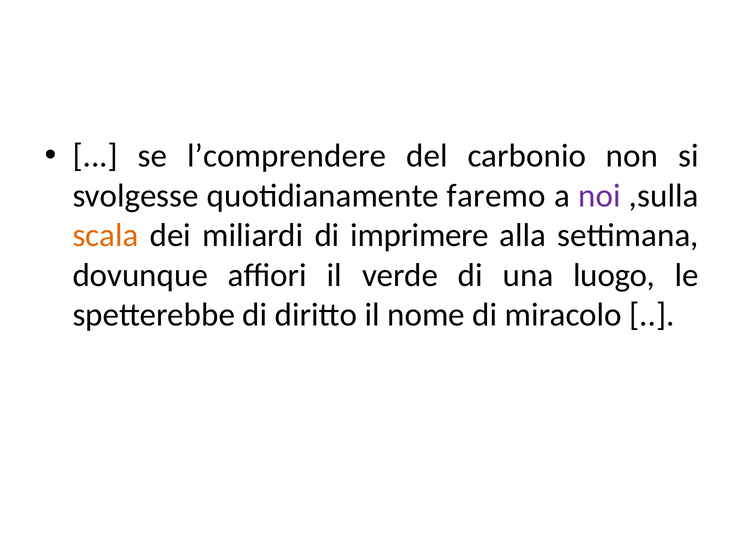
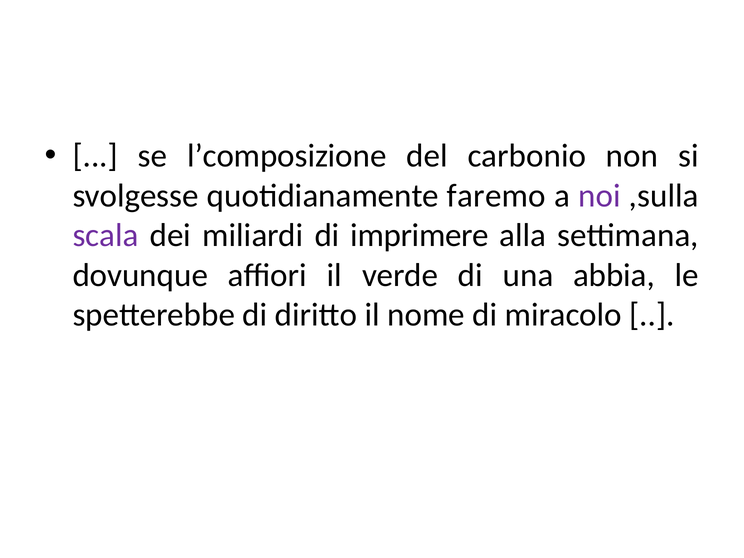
l’comprendere: l’comprendere -> l’composizione
scala colour: orange -> purple
luogo: luogo -> abbia
